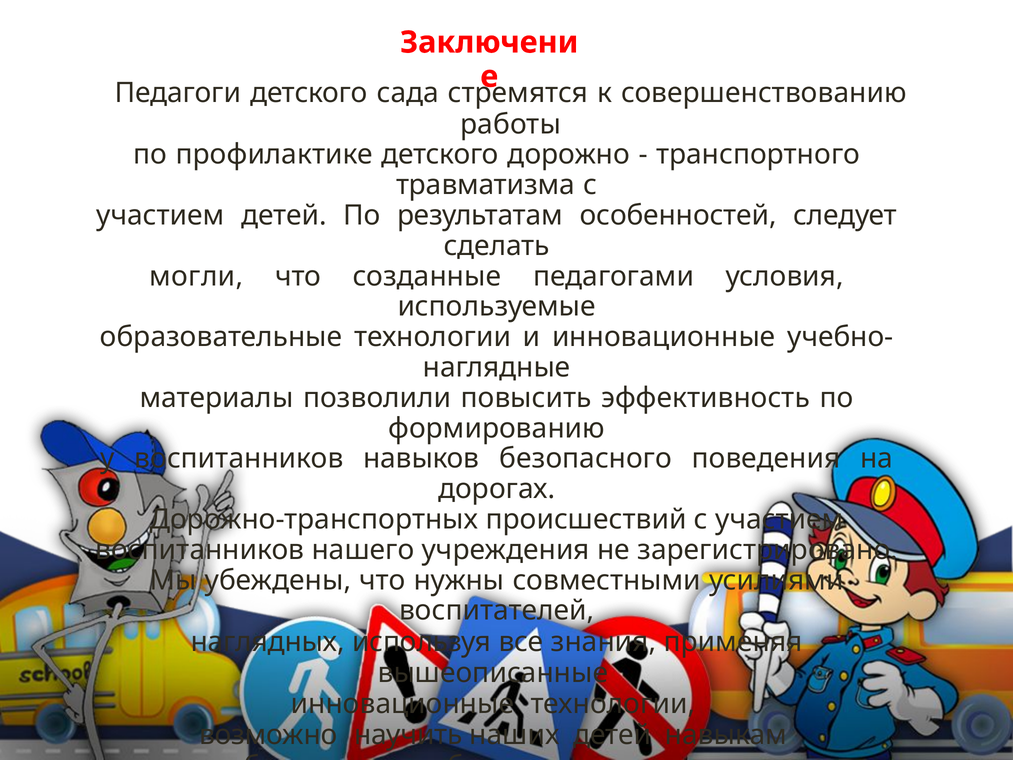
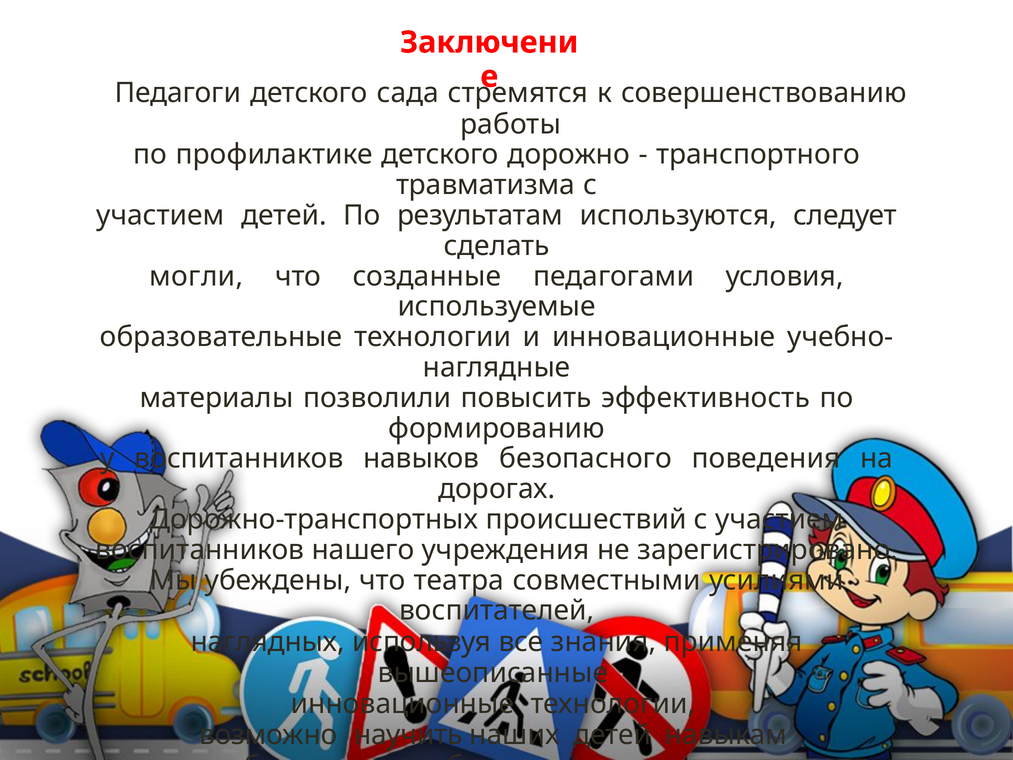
особенностей: особенностей -> используются
нужны: нужны -> театра
